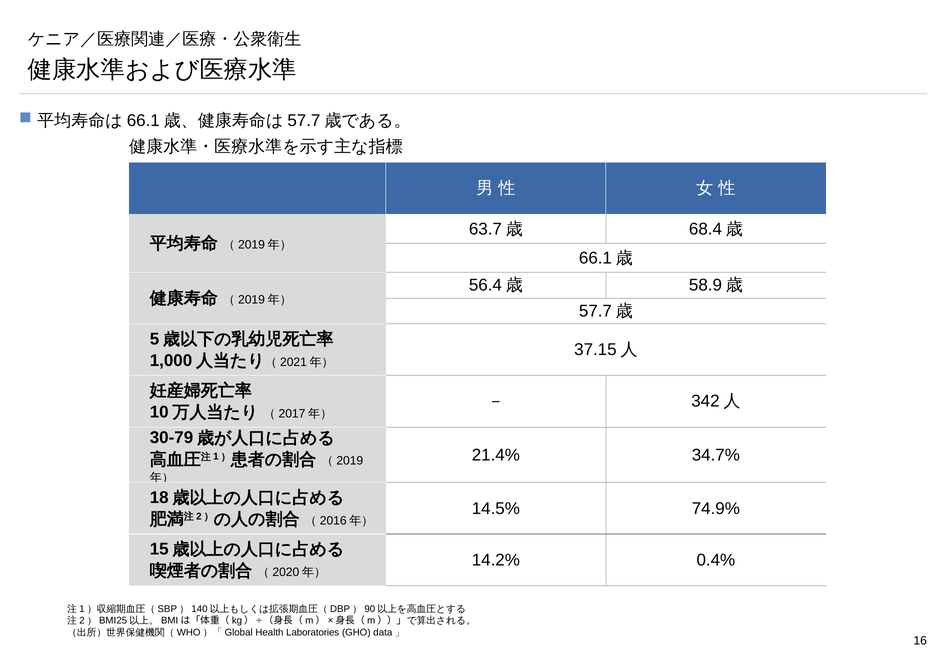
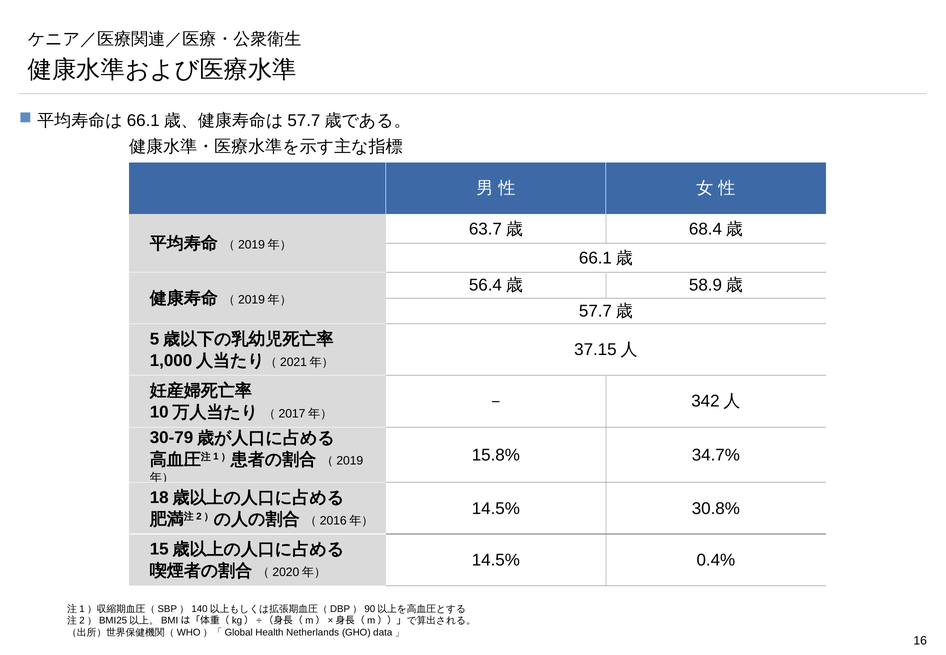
21.4%: 21.4% -> 15.8%
74.9%: 74.9% -> 30.8%
14.2% at (496, 560): 14.2% -> 14.5%
Laboratories: Laboratories -> Netherlands
